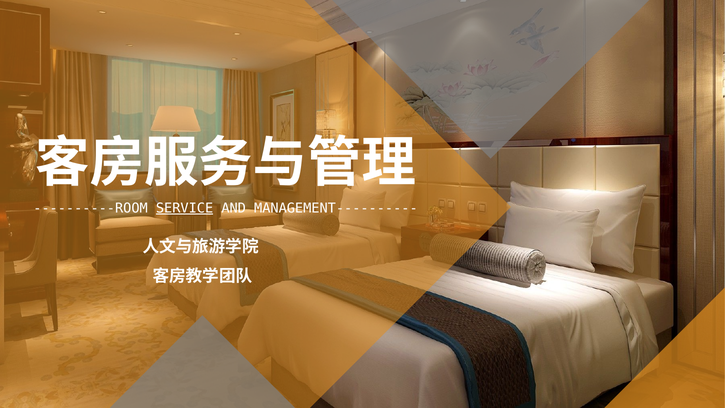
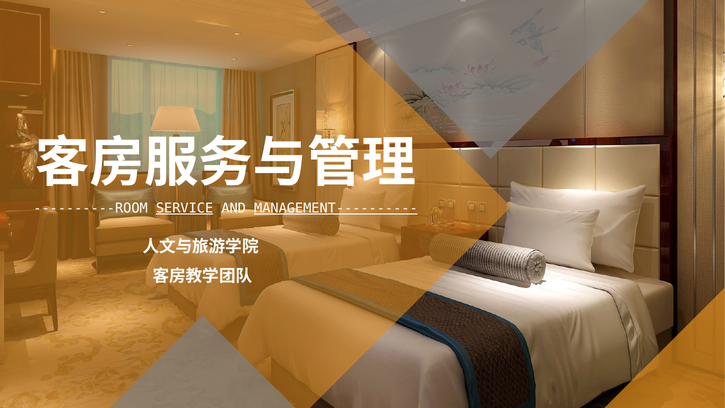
MANAGEMENT---------- underline: none -> present
